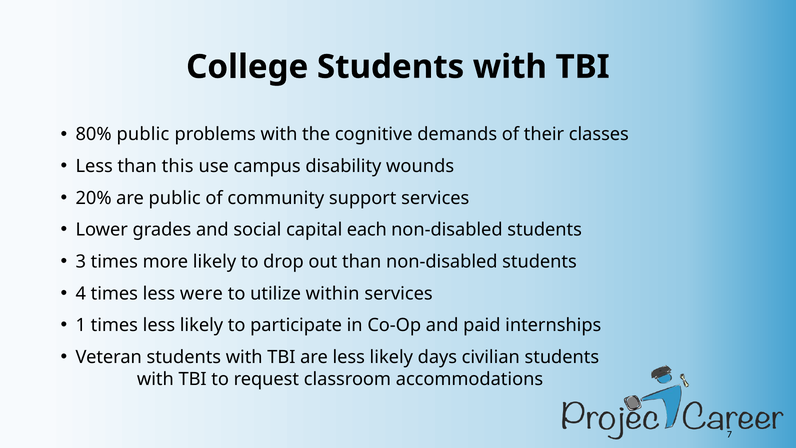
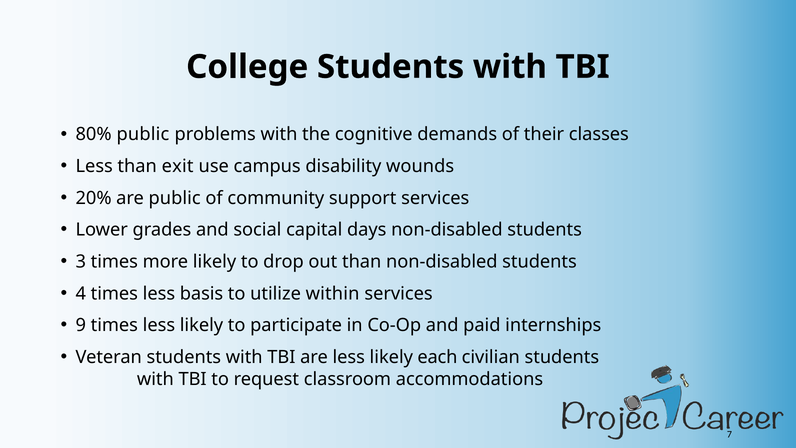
this: this -> exit
each: each -> days
were: were -> basis
1: 1 -> 9
days: days -> each
